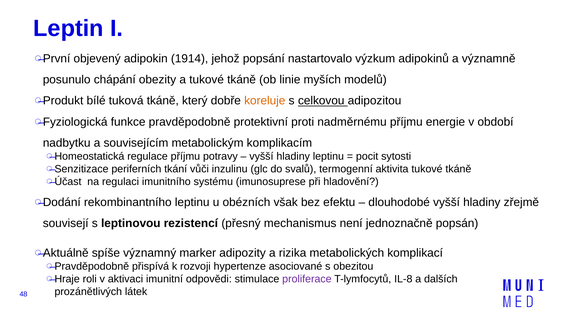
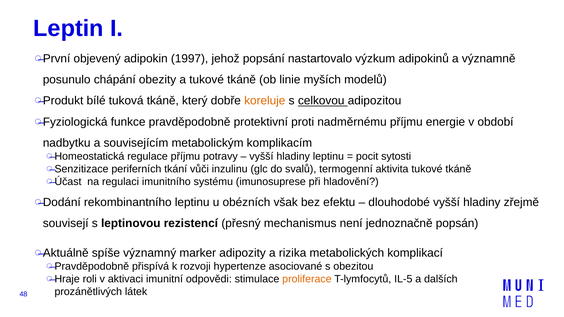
1914: 1914 -> 1997
proliferace colour: purple -> orange
IL-8: IL-8 -> IL-5
